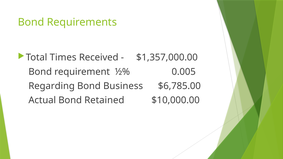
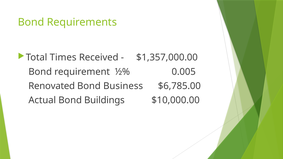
Regarding: Regarding -> Renovated
Retained: Retained -> Buildings
